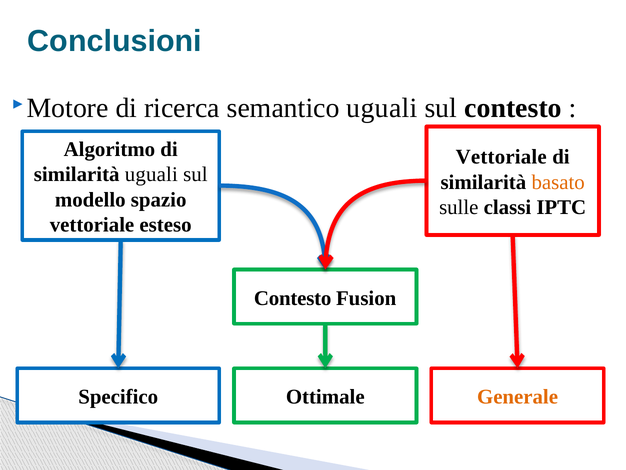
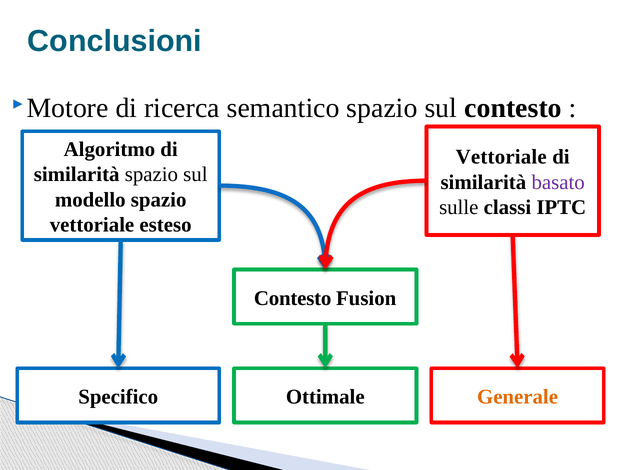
semantico uguali: uguali -> spazio
similarità uguali: uguali -> spazio
basato colour: orange -> purple
